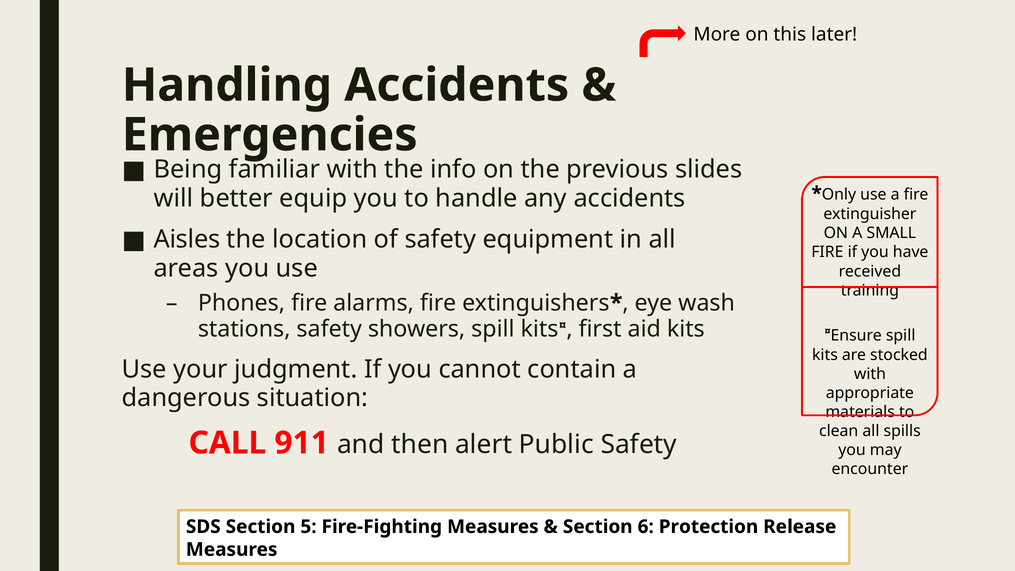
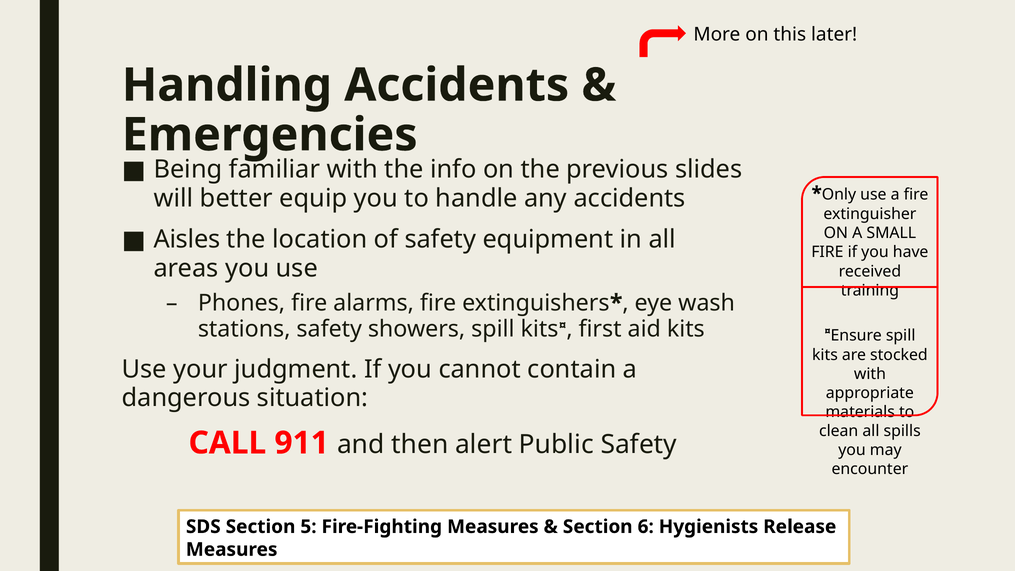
Protection: Protection -> Hygienists
